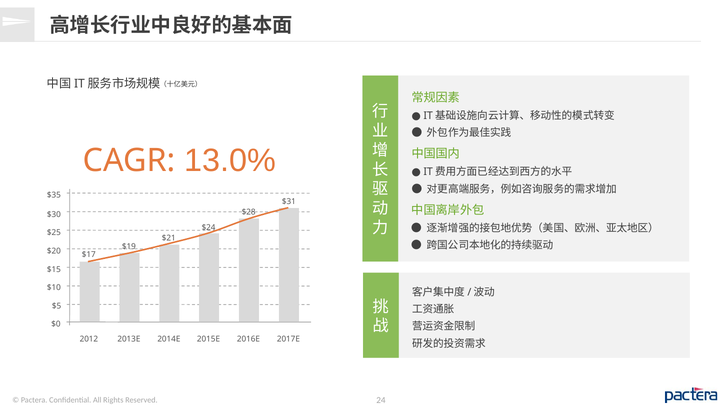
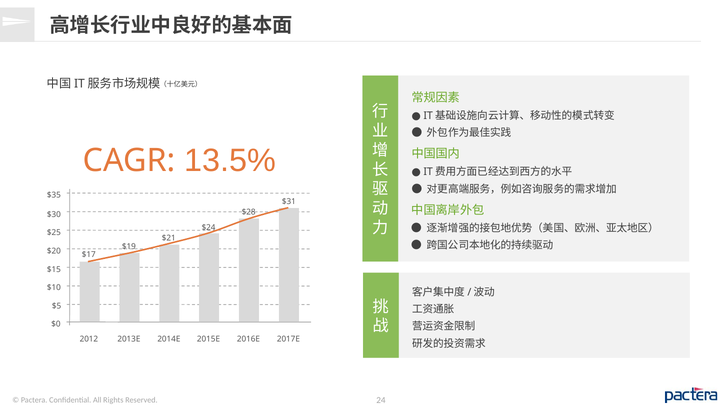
13.0%: 13.0% -> 13.5%
